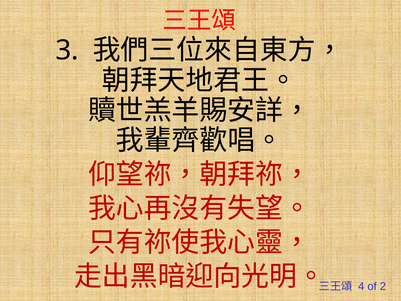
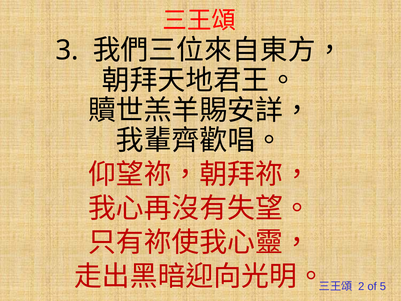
4: 4 -> 2
2: 2 -> 5
